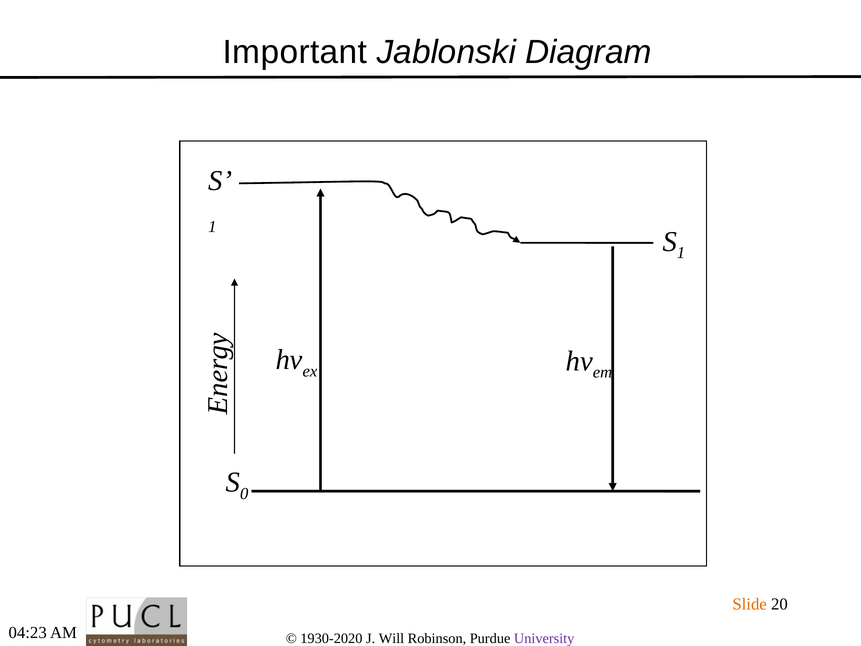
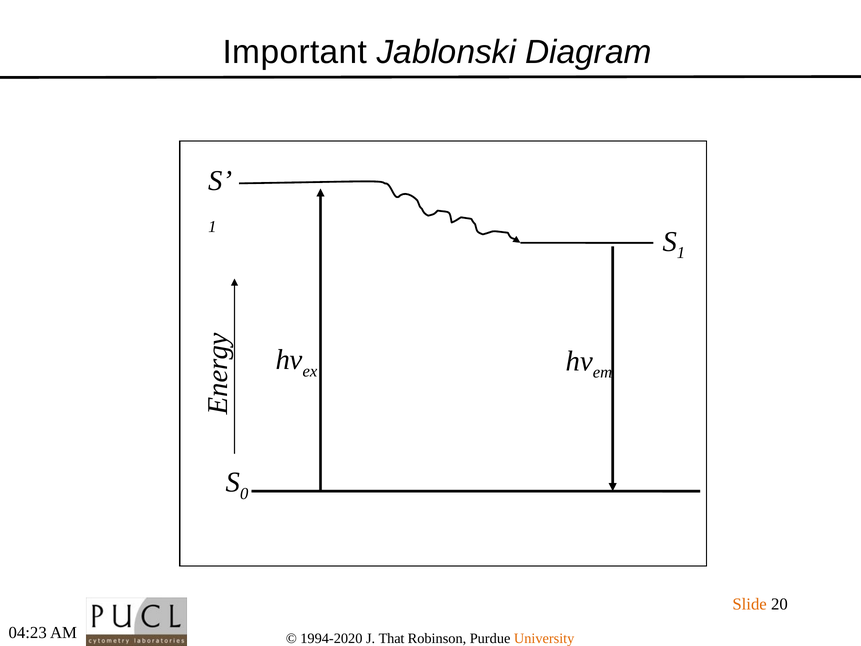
1930-2020: 1930-2020 -> 1994-2020
Will: Will -> That
University colour: purple -> orange
